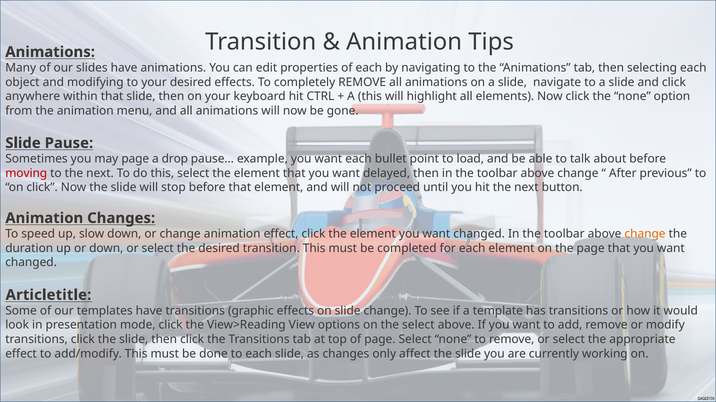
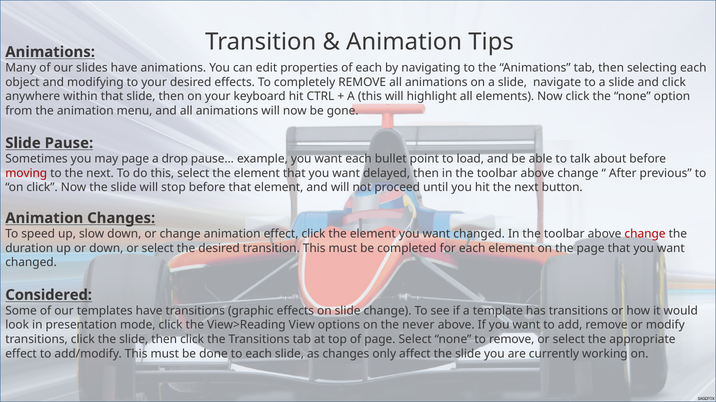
change at (645, 234) colour: orange -> red
Articletitle: Articletitle -> Considered
the select: select -> never
